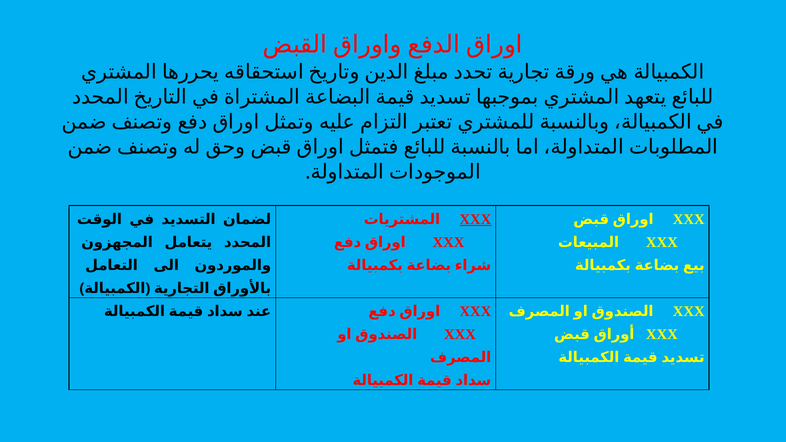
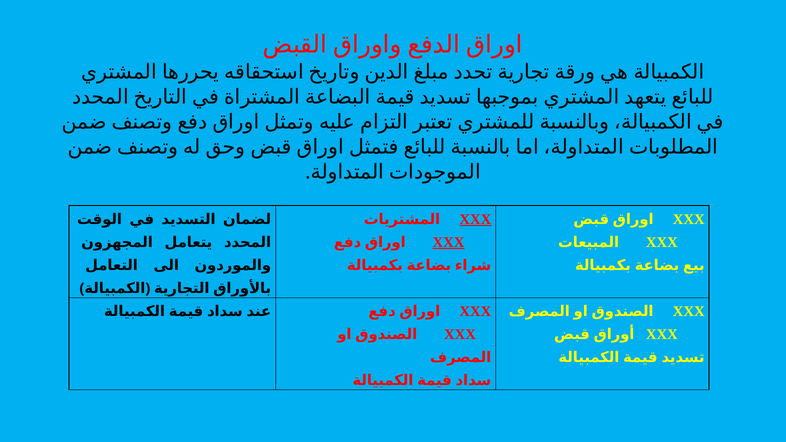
XXX at (449, 242) underline: none -> present
